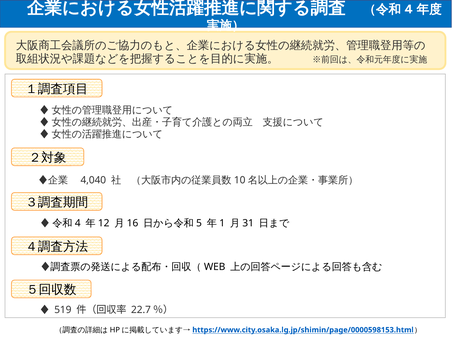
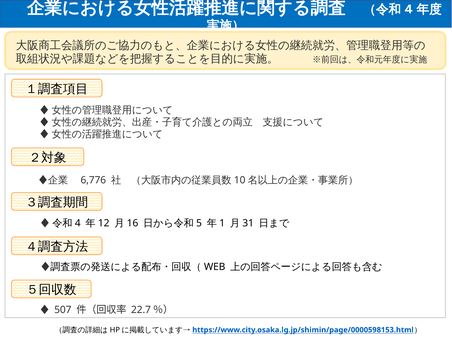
4,040: 4,040 -> 6,776
519: 519 -> 507
